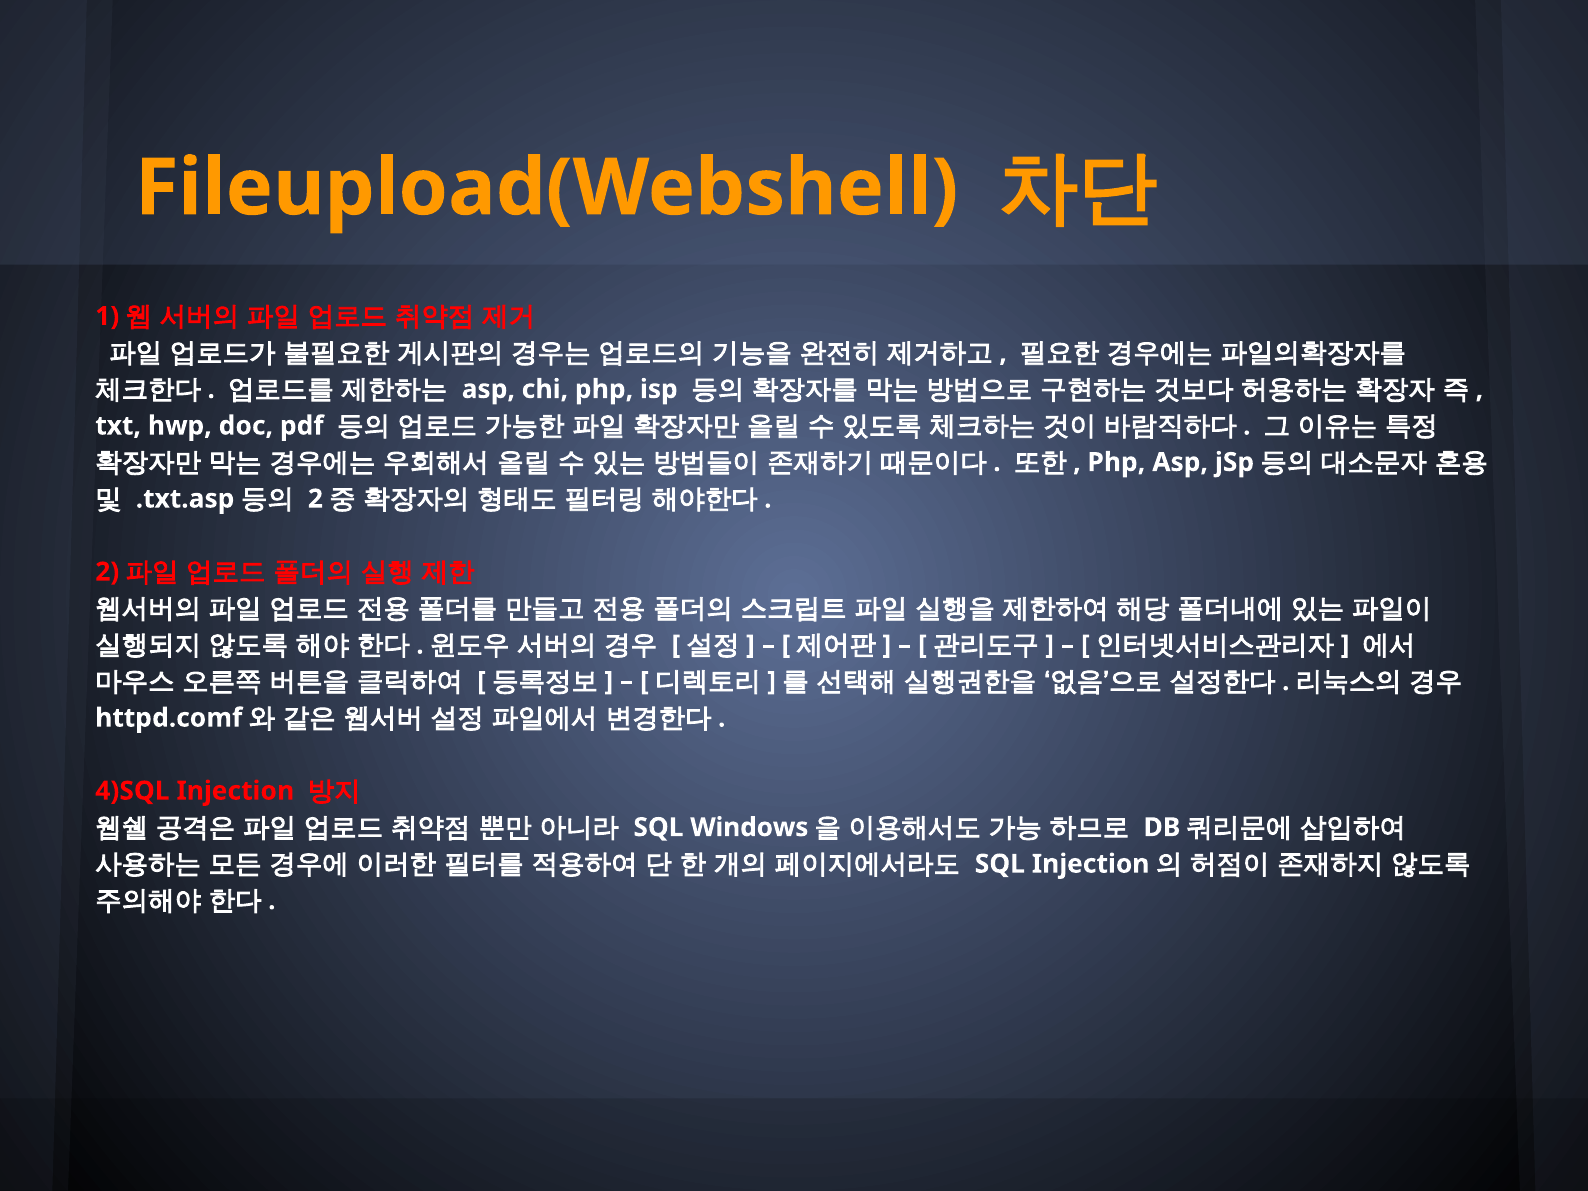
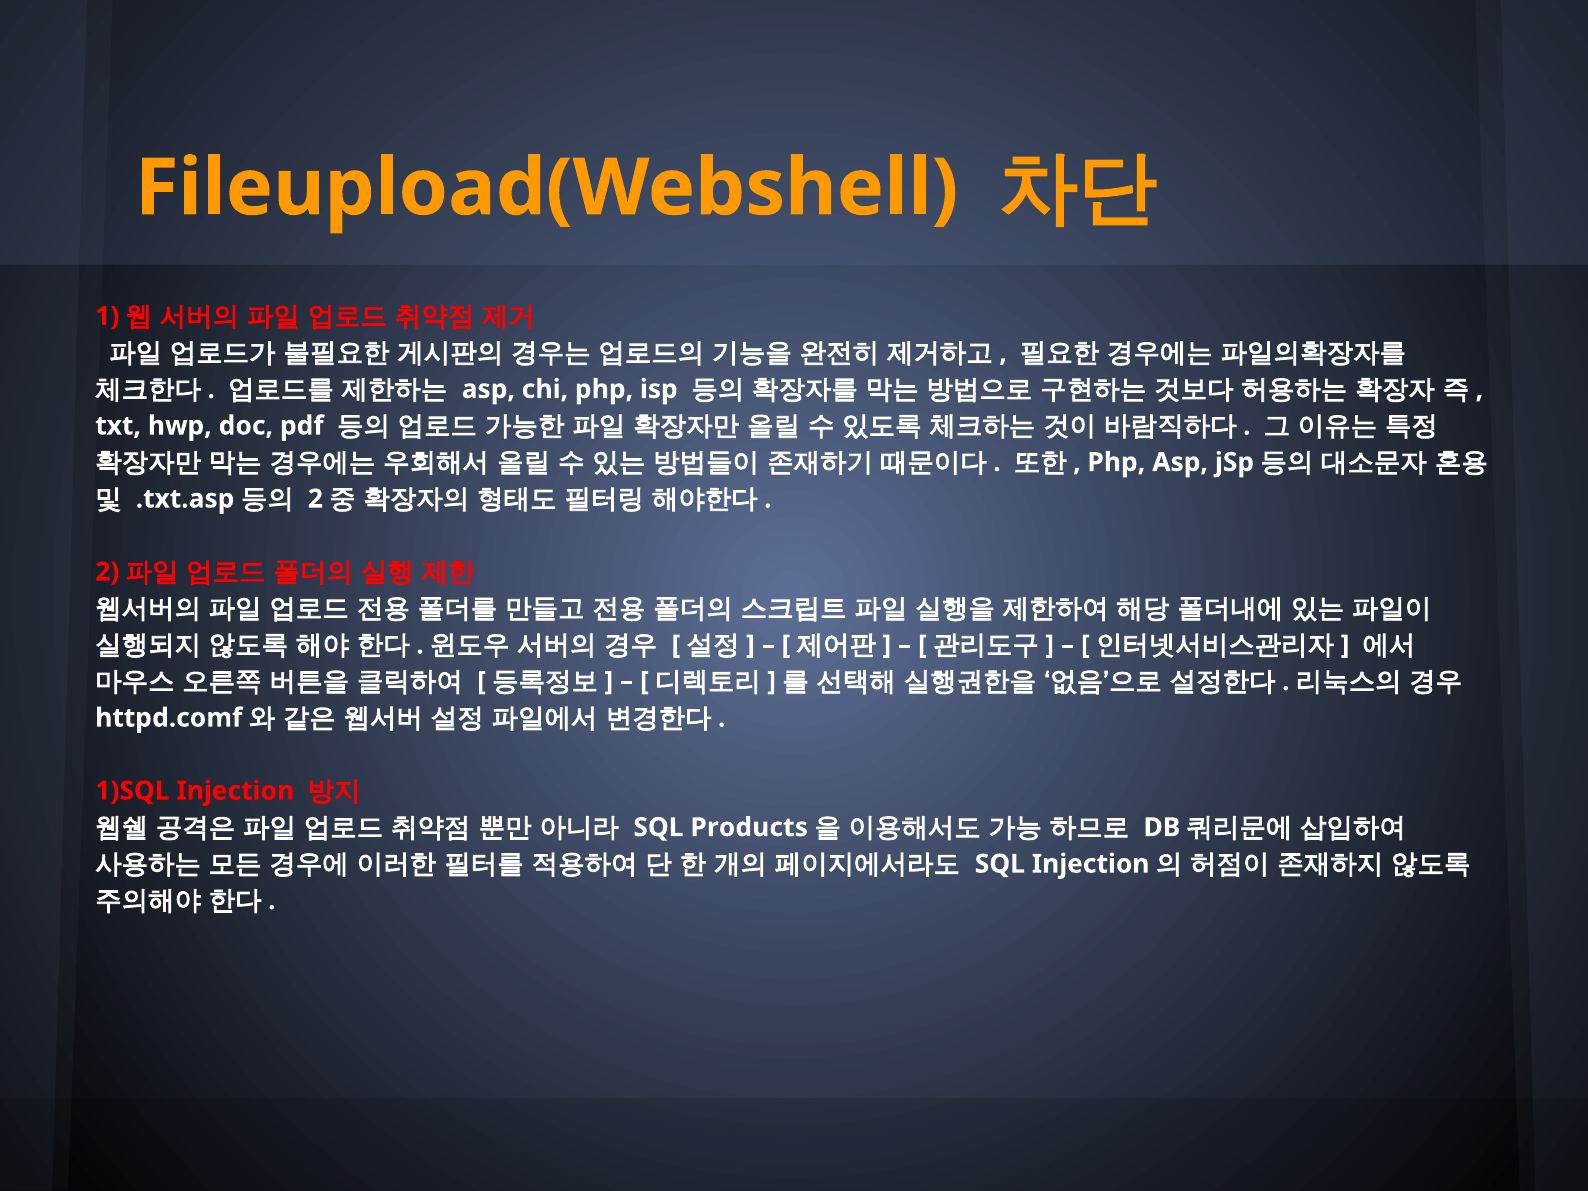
4)SQL: 4)SQL -> 1)SQL
Windows: Windows -> Products
